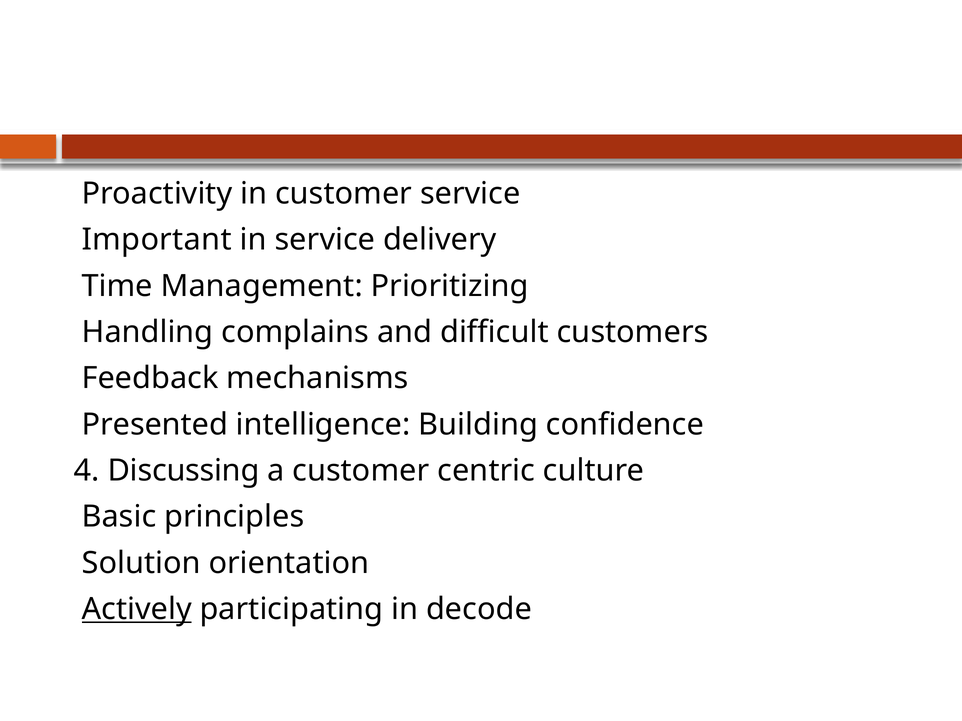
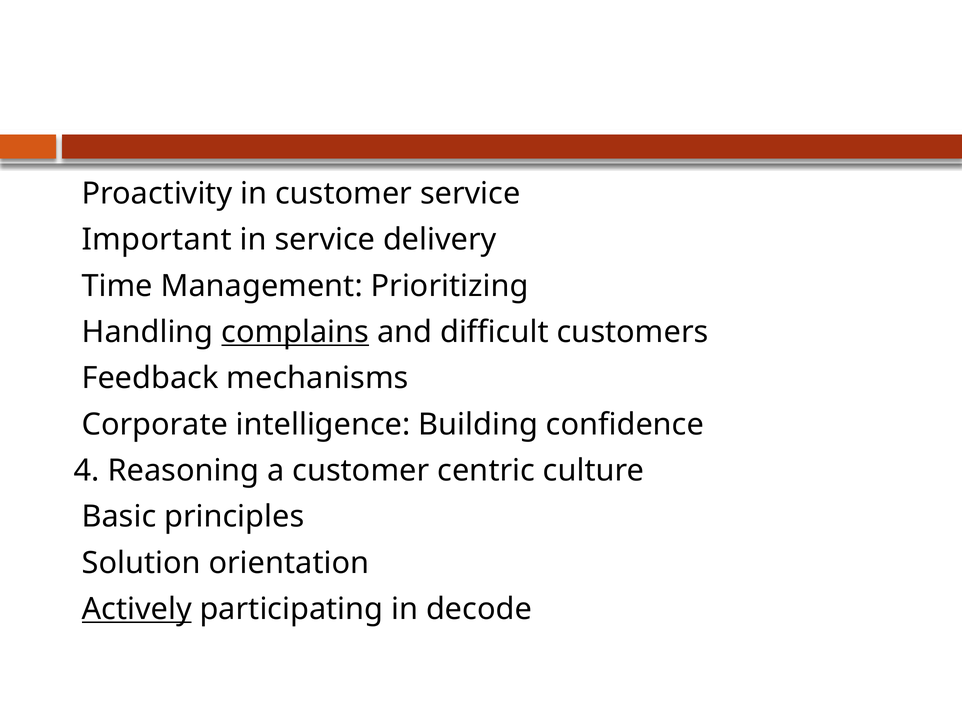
complains underline: none -> present
Presented: Presented -> Corporate
Discussing: Discussing -> Reasoning
